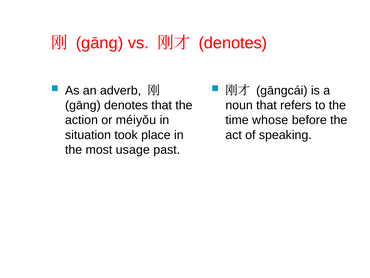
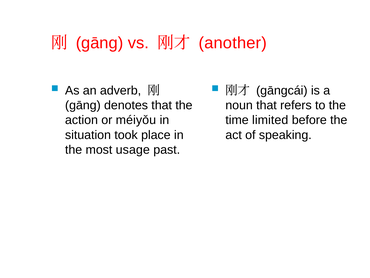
denotes at (233, 43): denotes -> another
whose: whose -> limited
